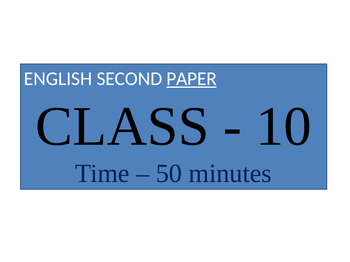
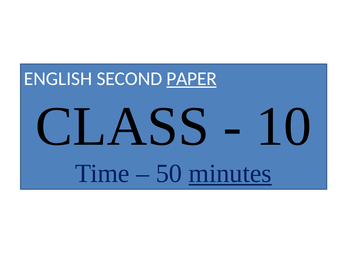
minutes underline: none -> present
